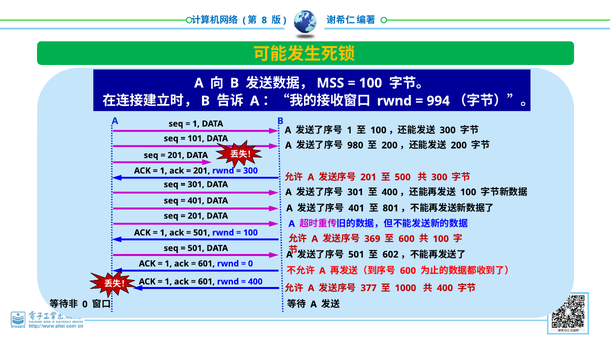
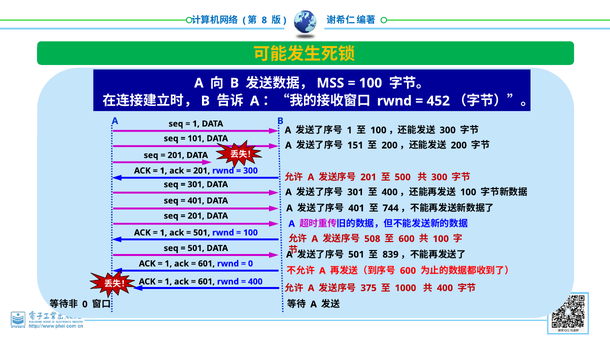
994: 994 -> 452
980: 980 -> 151
801: 801 -> 744
369: 369 -> 508
602: 602 -> 839
377: 377 -> 375
